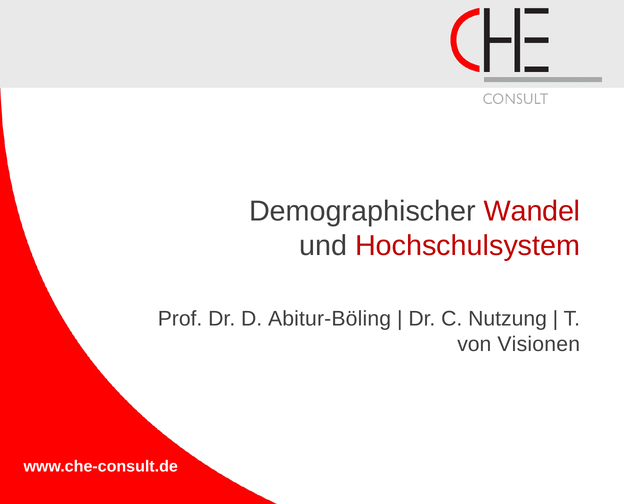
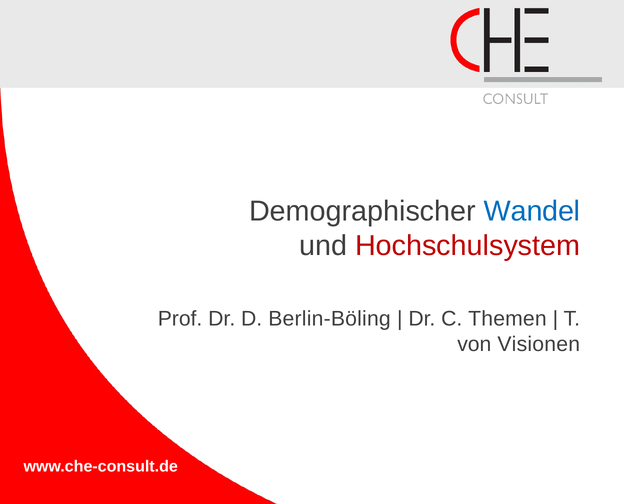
Wandel colour: red -> blue
Abitur-Böling: Abitur-Böling -> Berlin-Böling
Nutzung: Nutzung -> Themen
